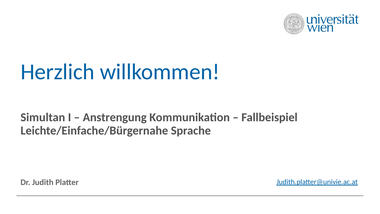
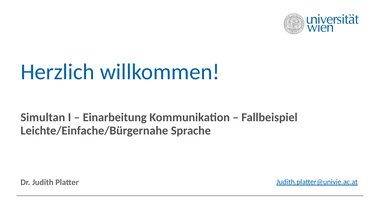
Anstrengung: Anstrengung -> Einarbeitung
